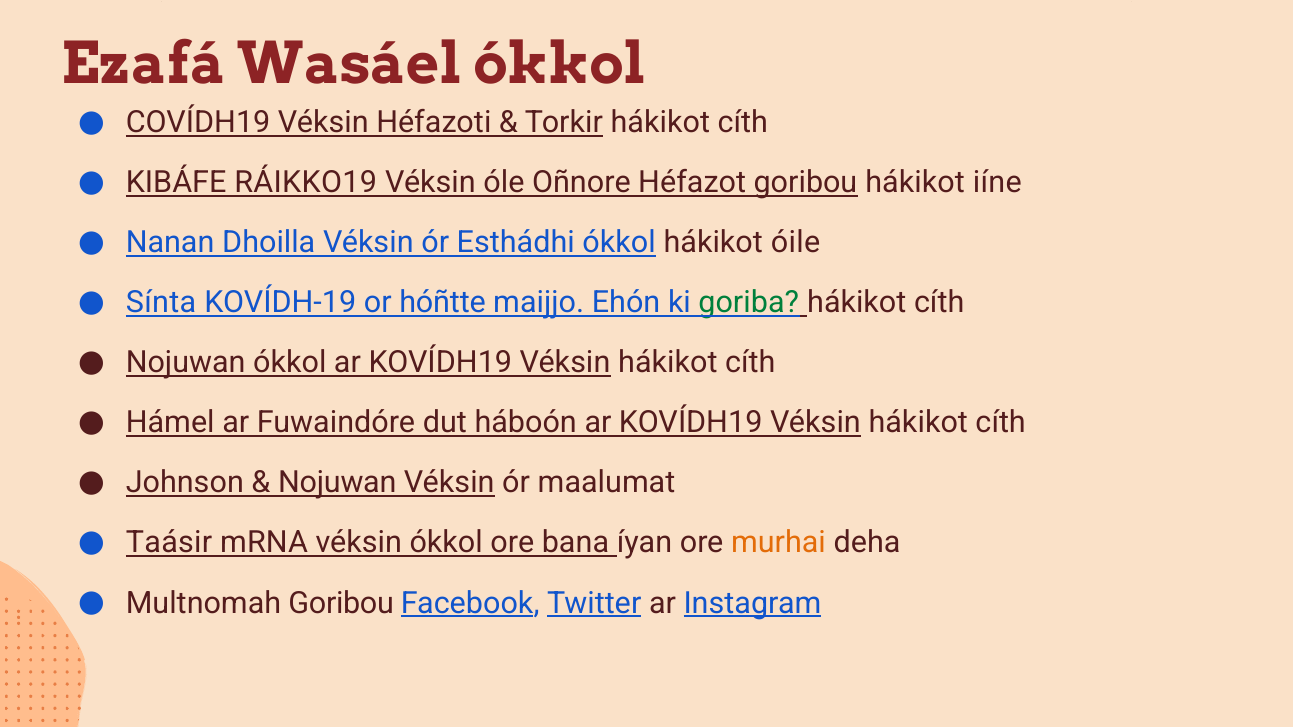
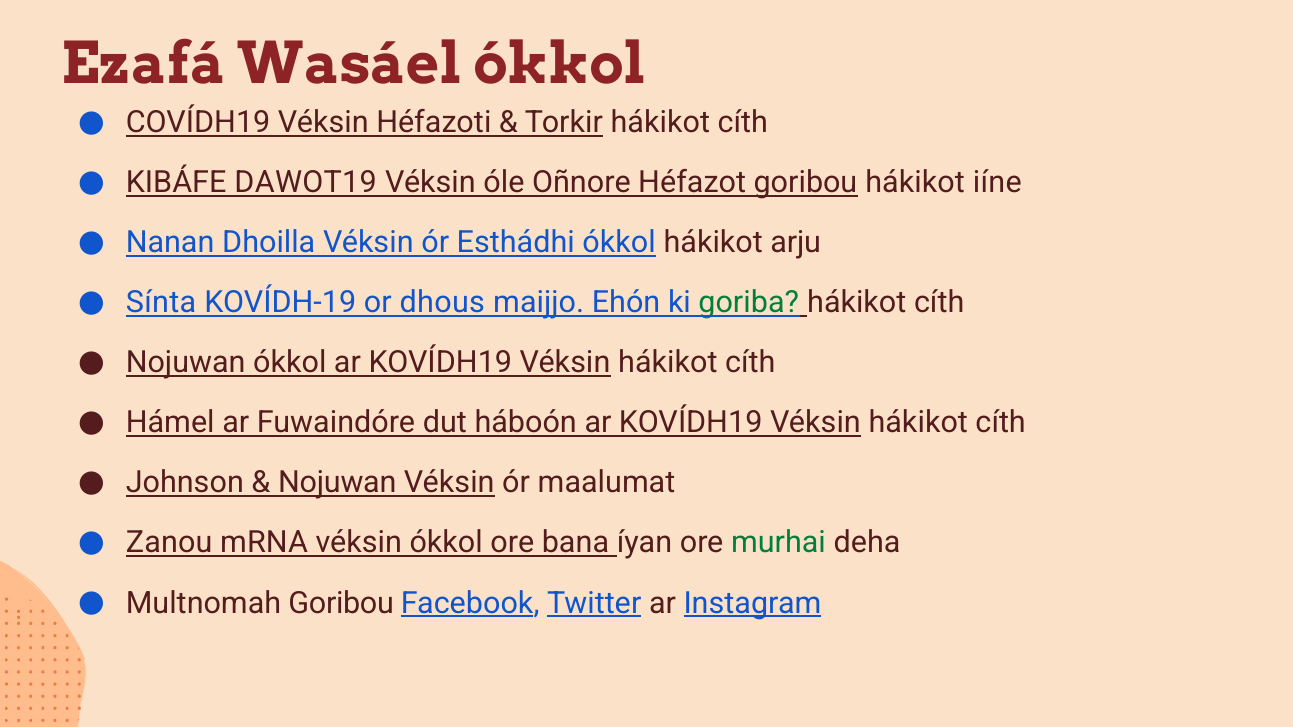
RÁIKKO19: RÁIKKO19 -> DAWOT19
óile: óile -> arju
hóñtte: hóñtte -> dhous
Taásir: Taásir -> Zanou
murhai colour: orange -> green
